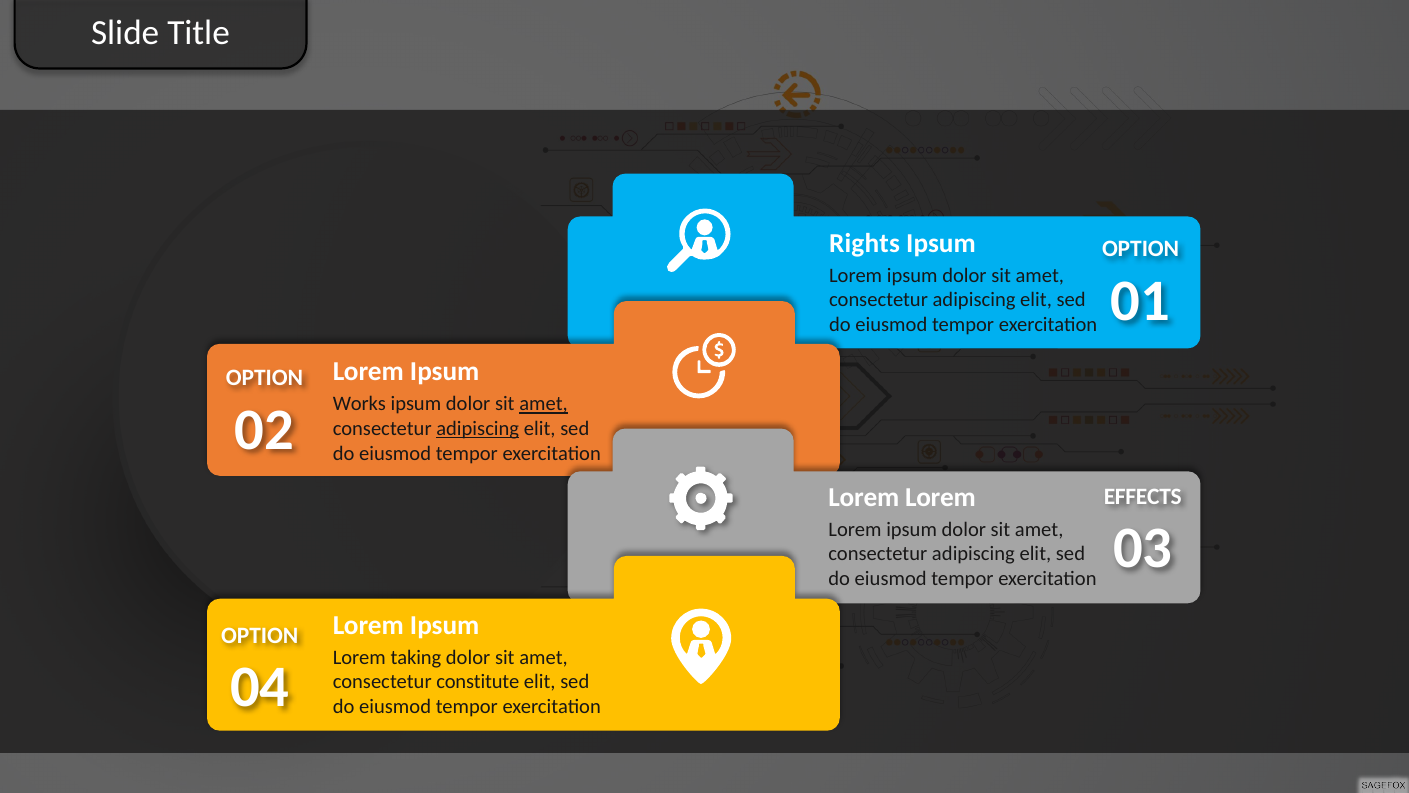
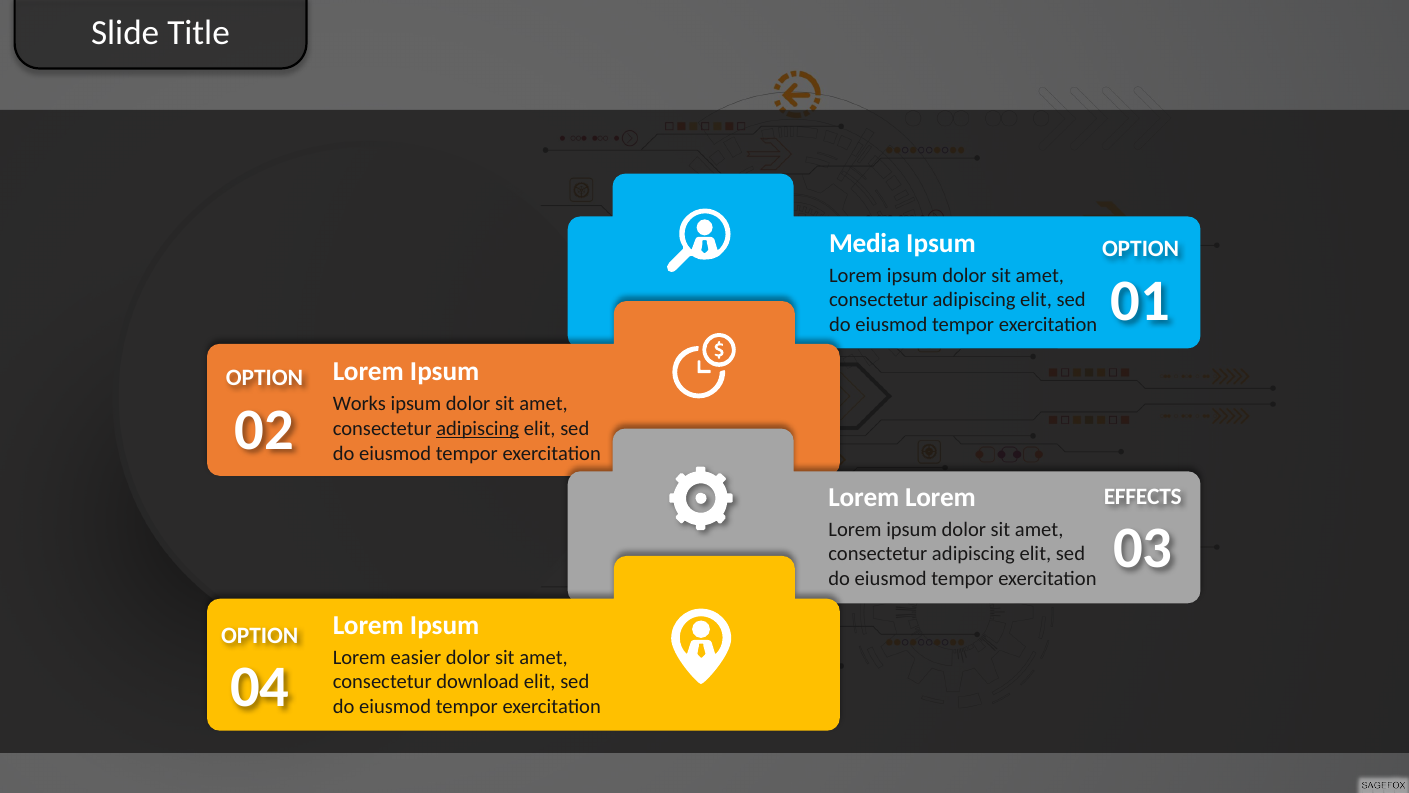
Rights: Rights -> Media
amet at (544, 404) underline: present -> none
taking: taking -> easier
constitute: constitute -> download
